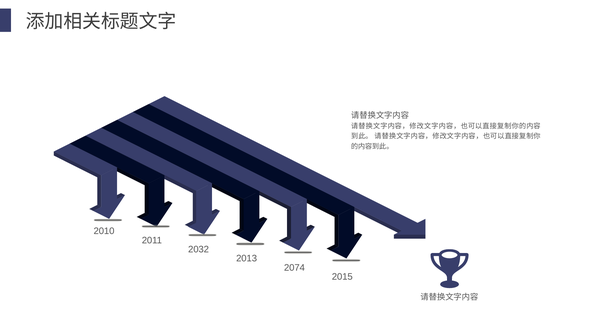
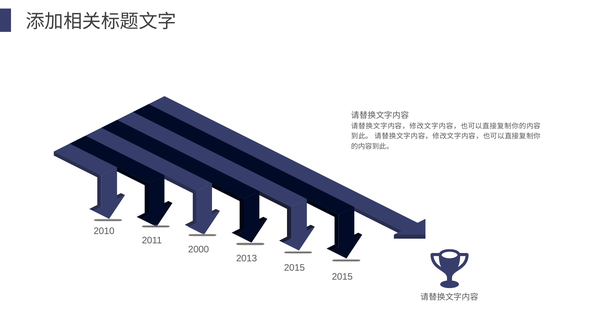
2032: 2032 -> 2000
2074 at (294, 267): 2074 -> 2015
